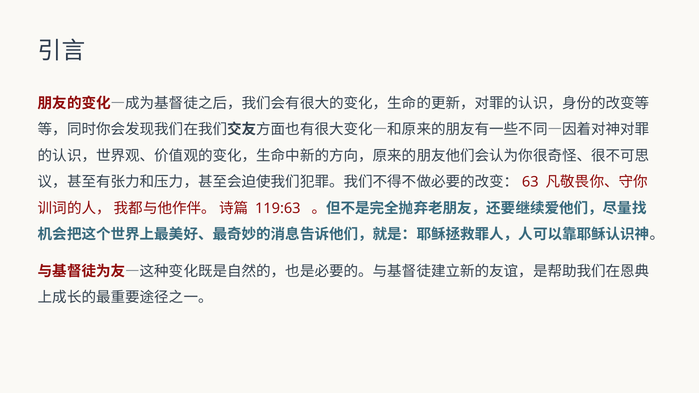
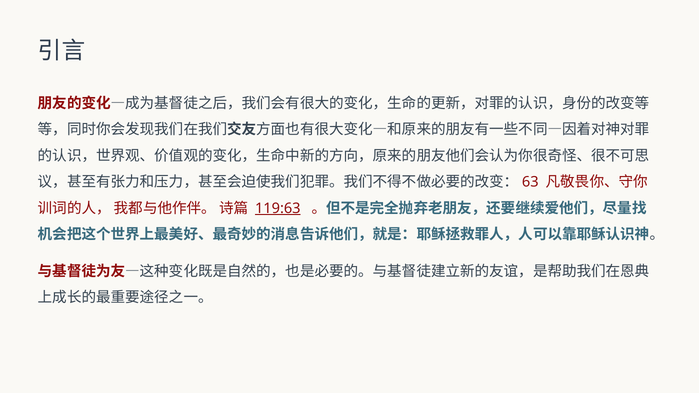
119:63 underline: none -> present
